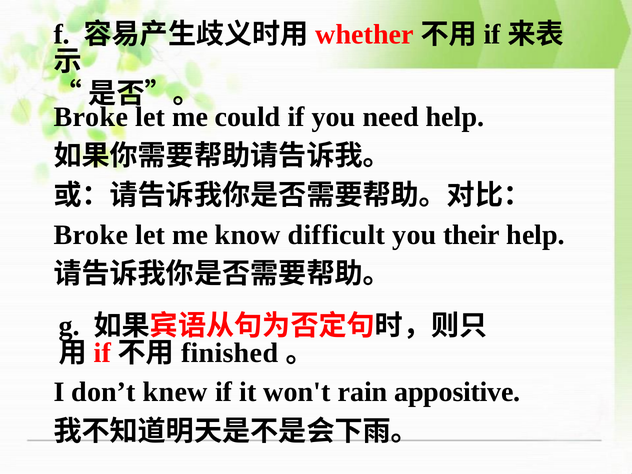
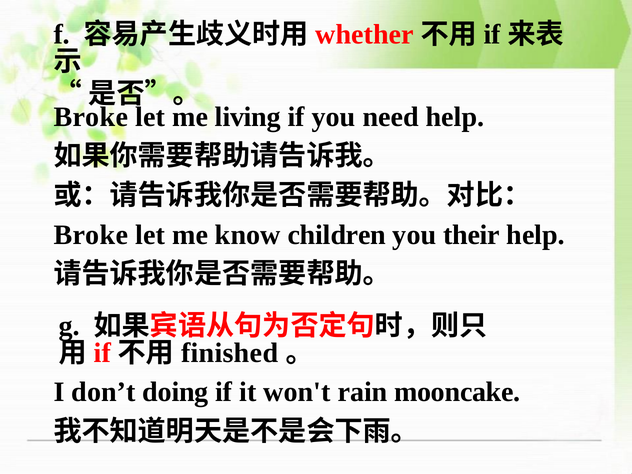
could: could -> living
difficult: difficult -> children
knew: knew -> doing
appositive: appositive -> mooncake
